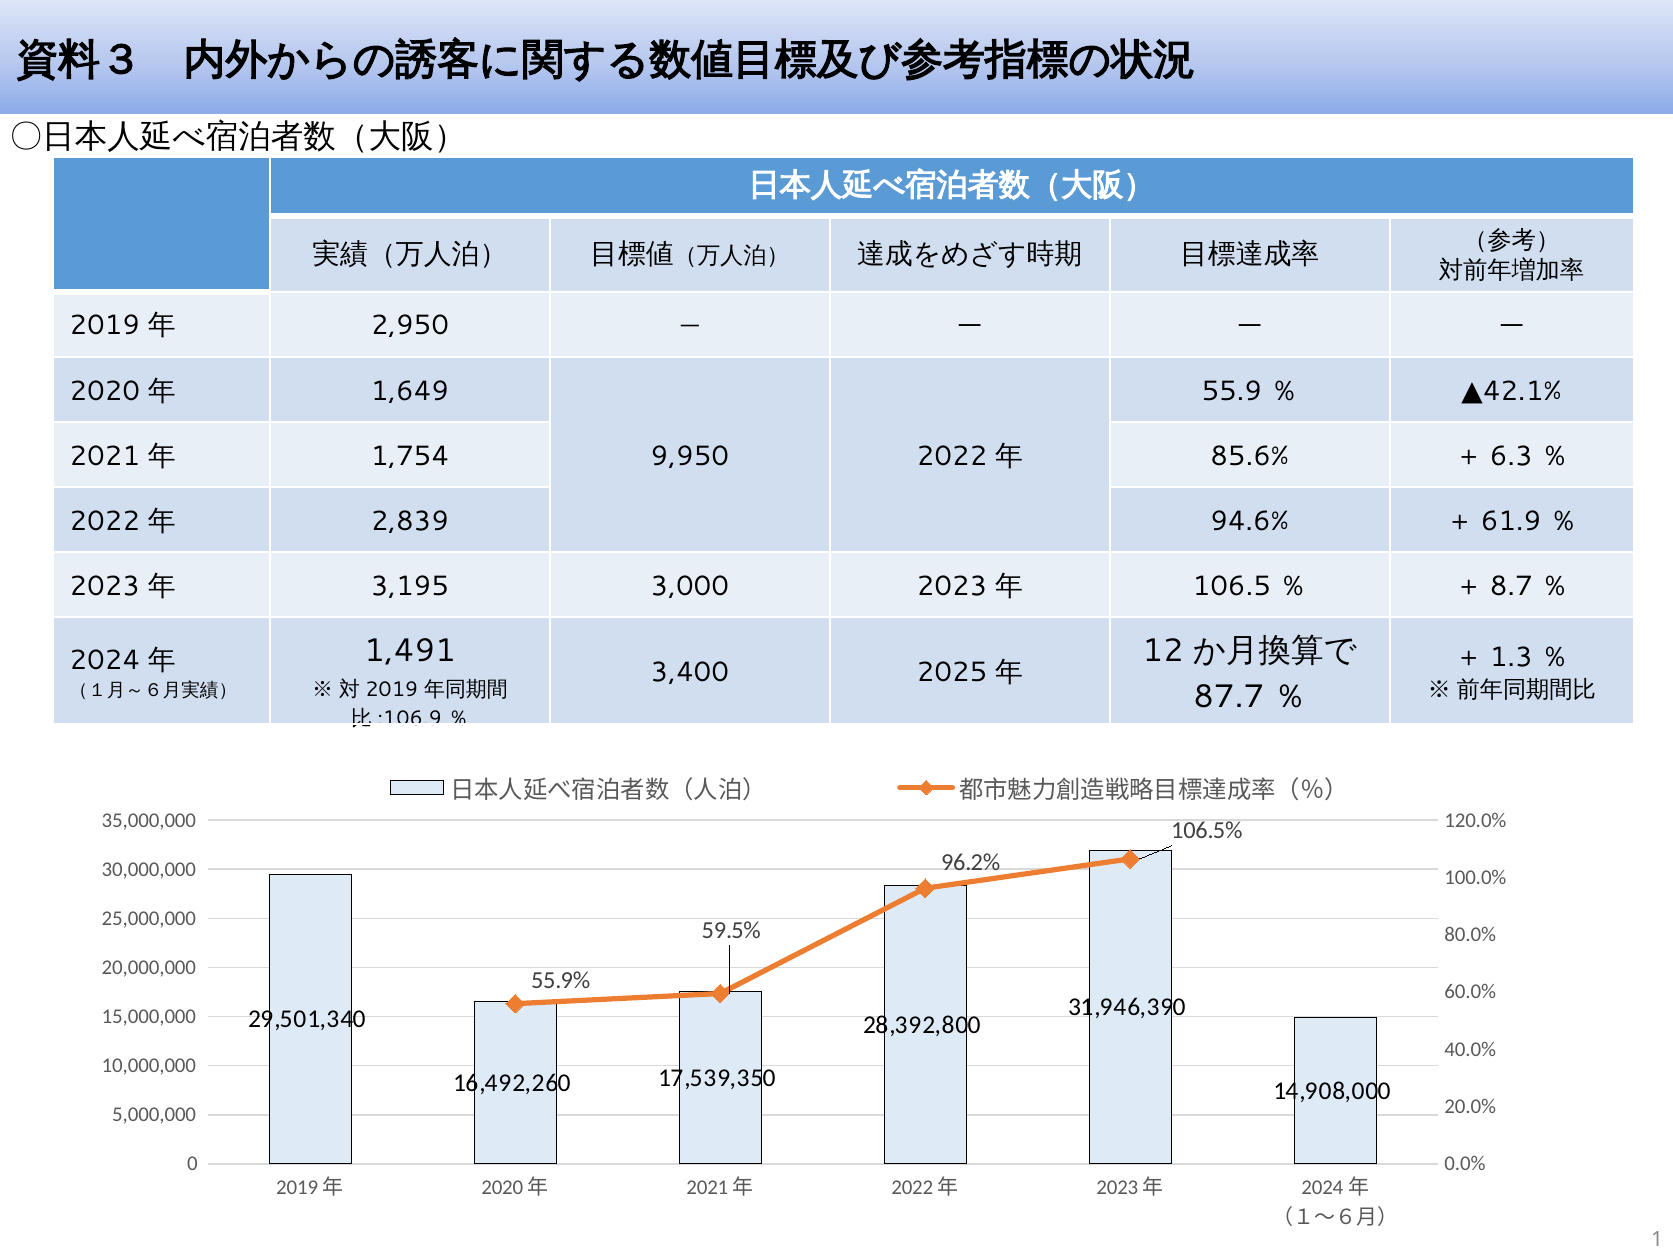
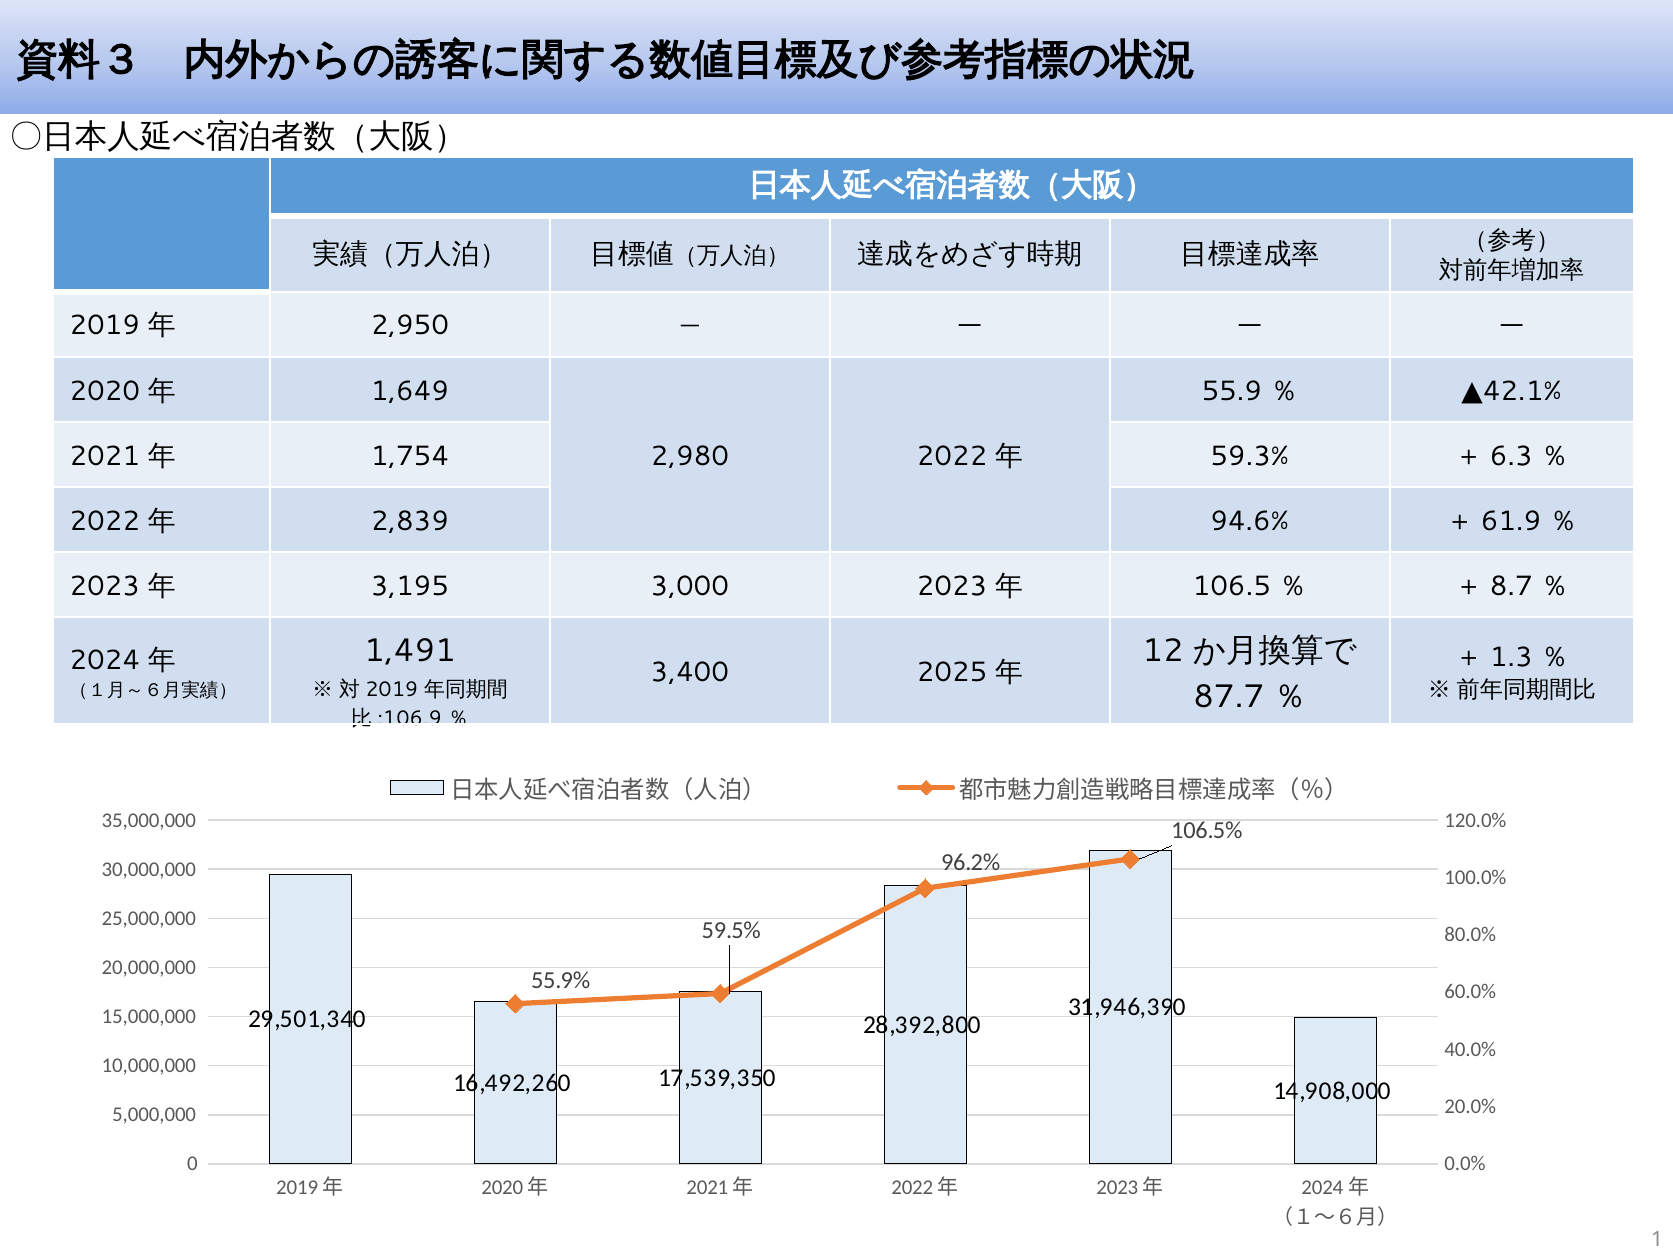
9,950: 9,950 -> 2,980
85.6%: 85.6% -> 59.3%
